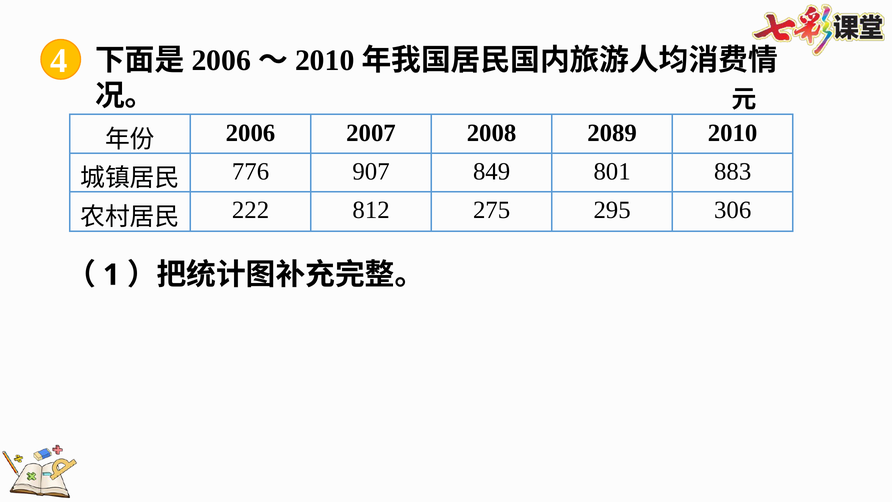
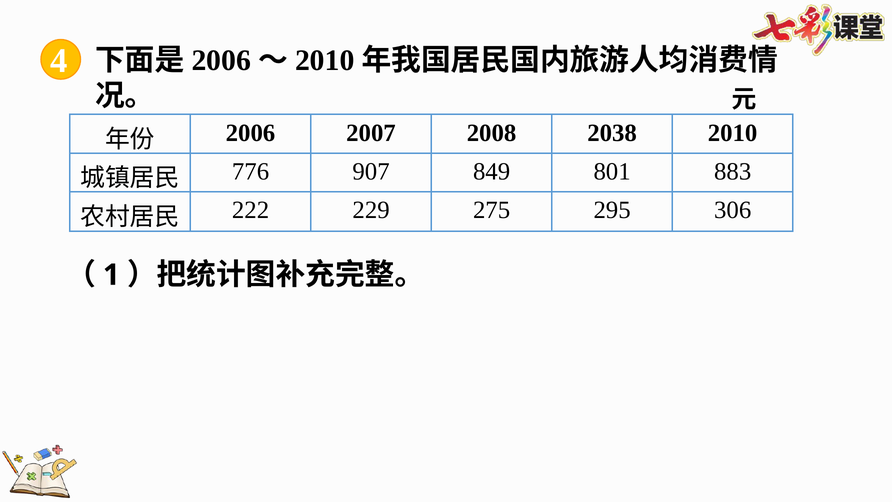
2089: 2089 -> 2038
812: 812 -> 229
